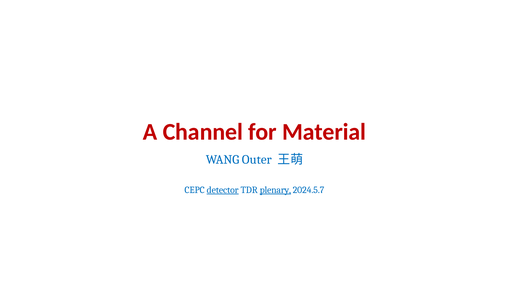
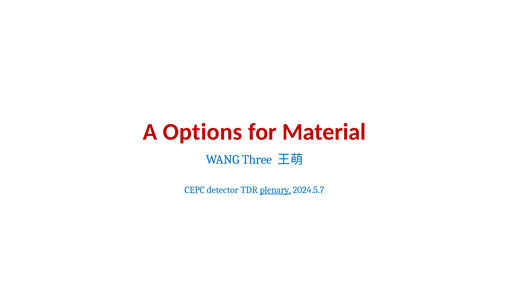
Channel: Channel -> Options
Outer: Outer -> Three
detector underline: present -> none
